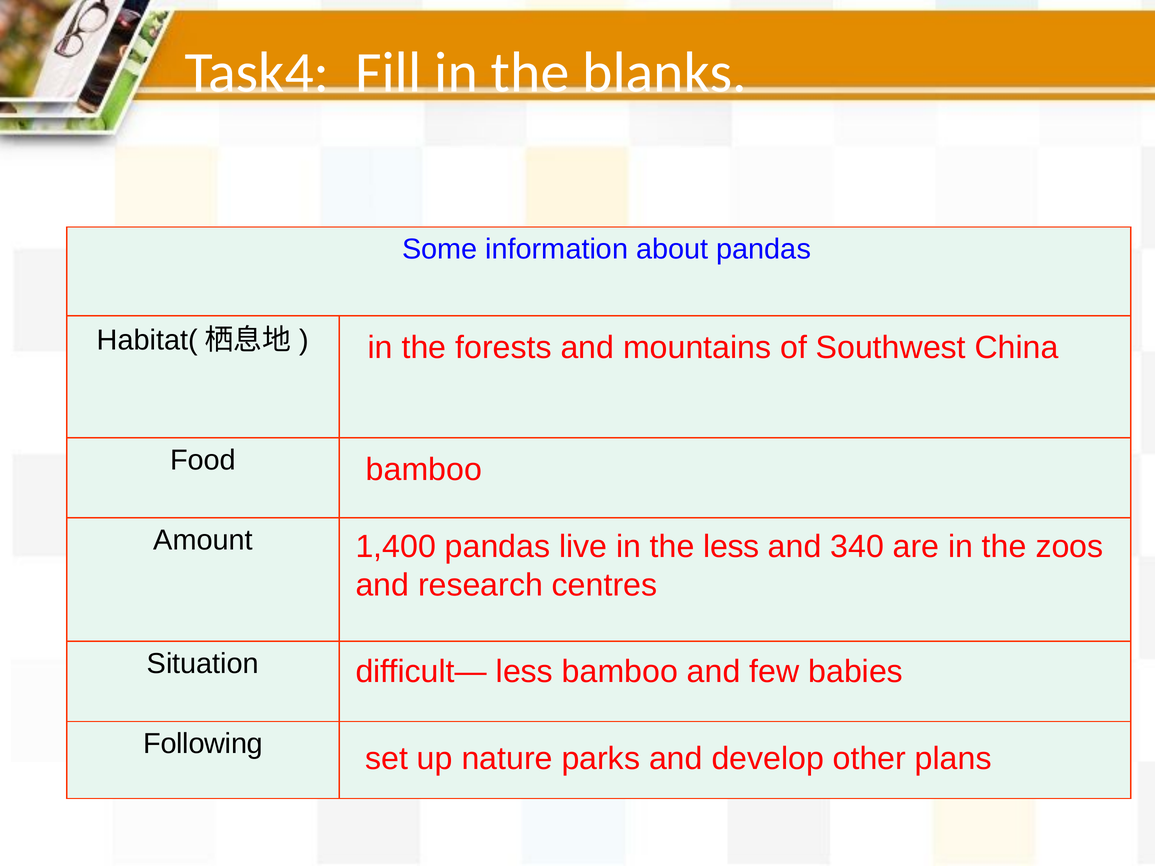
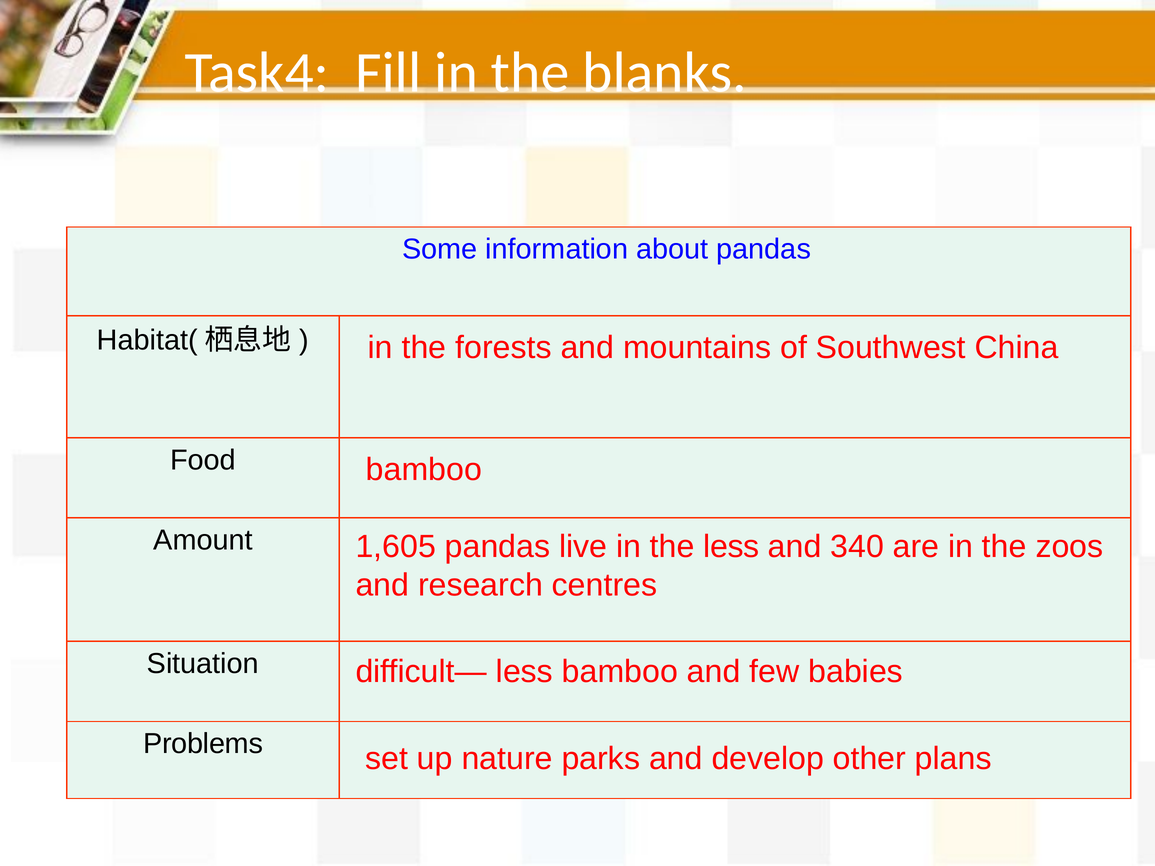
1,400: 1,400 -> 1,605
Following: Following -> Problems
